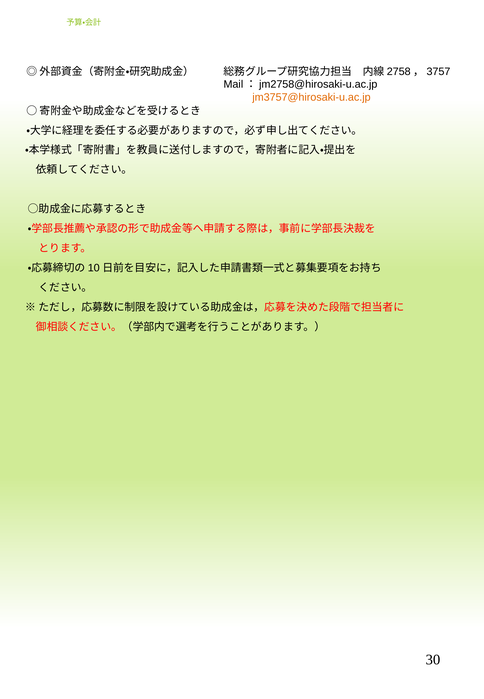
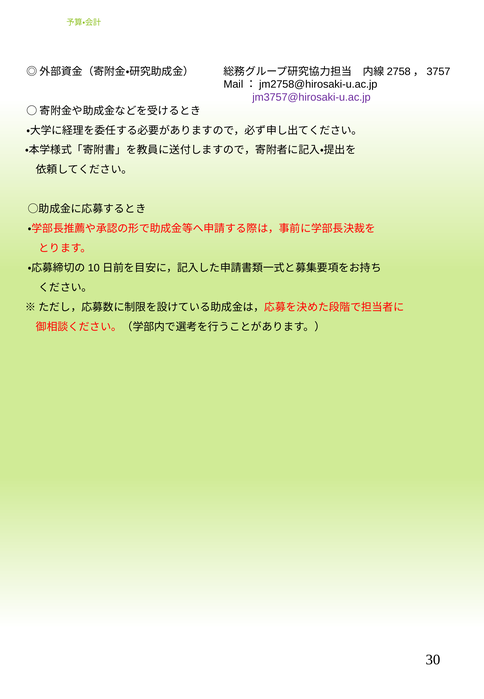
jm3757@hirosaki-u.ac.jp colour: orange -> purple
